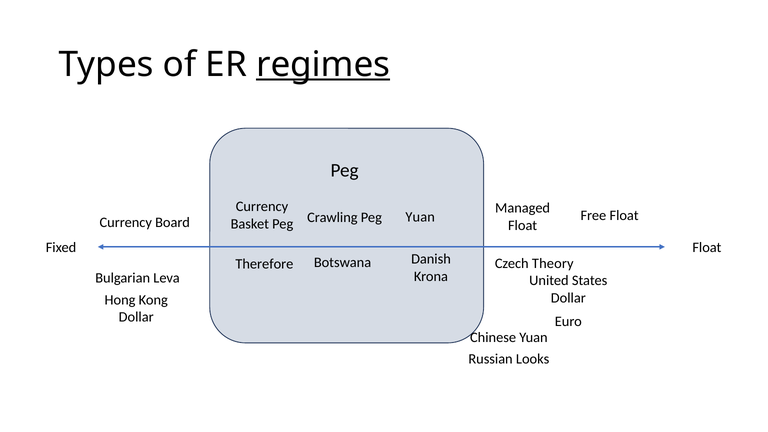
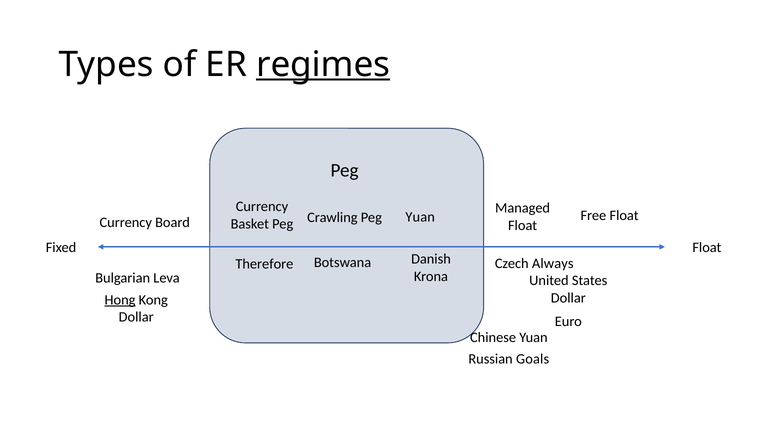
Theory: Theory -> Always
Hong underline: none -> present
Looks: Looks -> Goals
